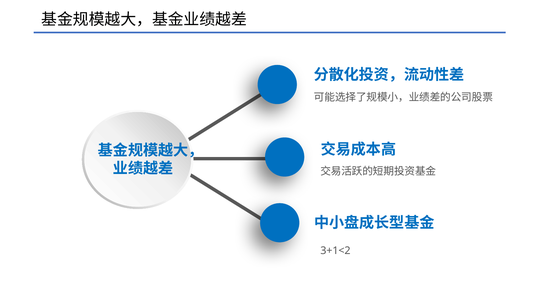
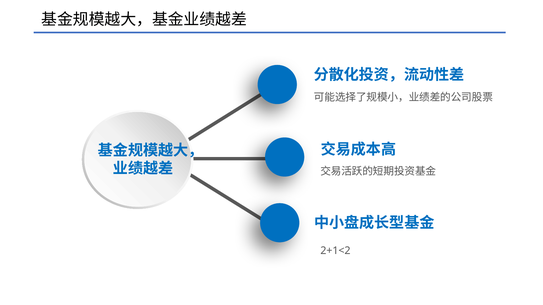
3+1<2: 3+1<2 -> 2+1<2
